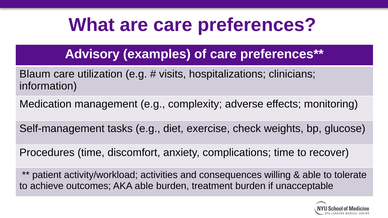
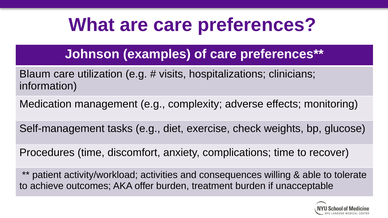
Advisory: Advisory -> Johnson
AKA able: able -> offer
